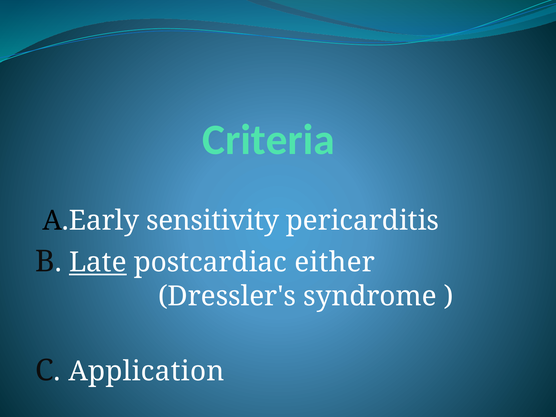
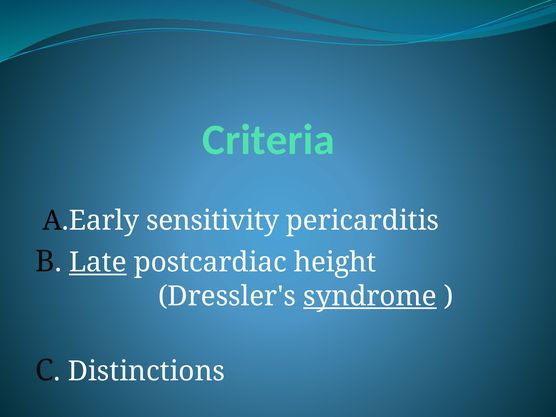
either: either -> height
syndrome underline: none -> present
Application: Application -> Distinctions
